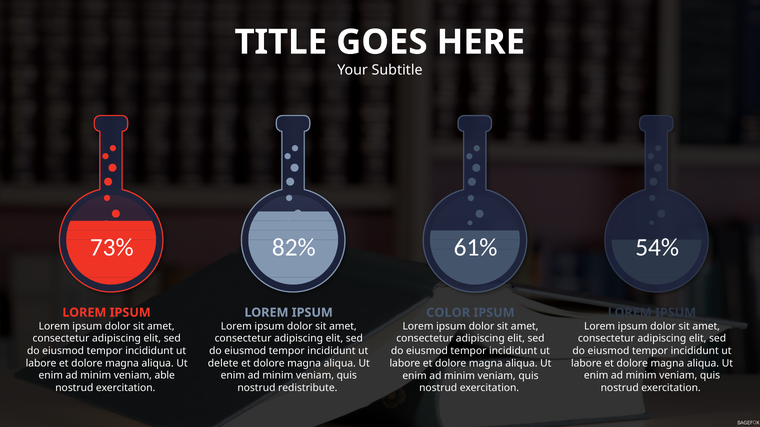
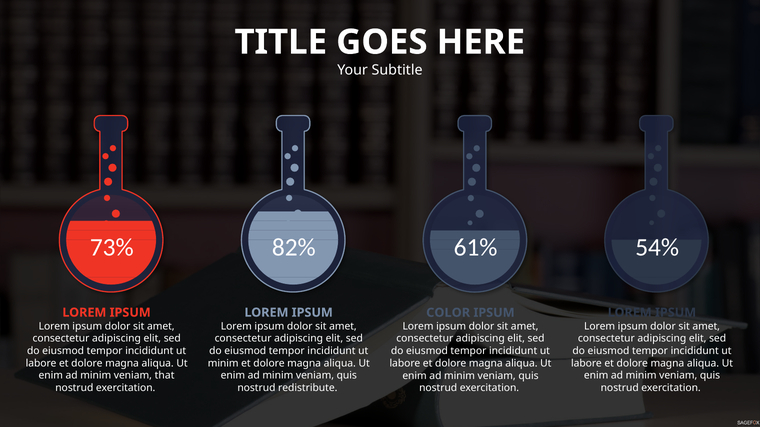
delete at (223, 364): delete -> minim
able: able -> that
